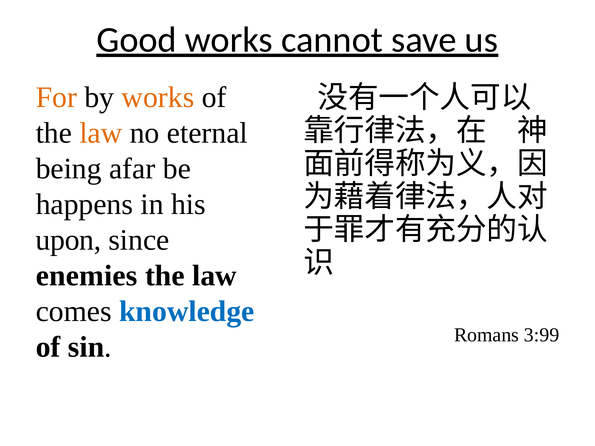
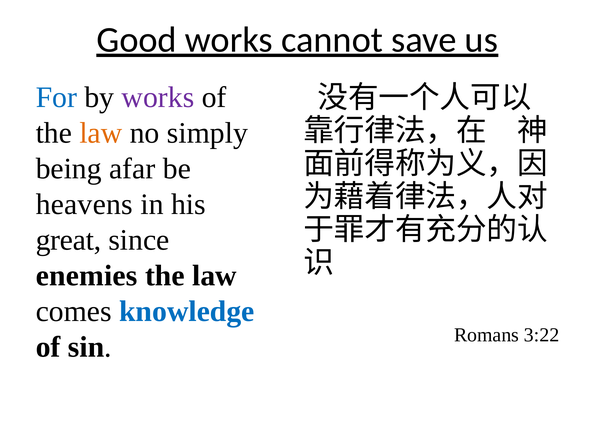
For colour: orange -> blue
works at (158, 97) colour: orange -> purple
eternal: eternal -> simply
happens: happens -> heavens
upon: upon -> great
3:99: 3:99 -> 3:22
